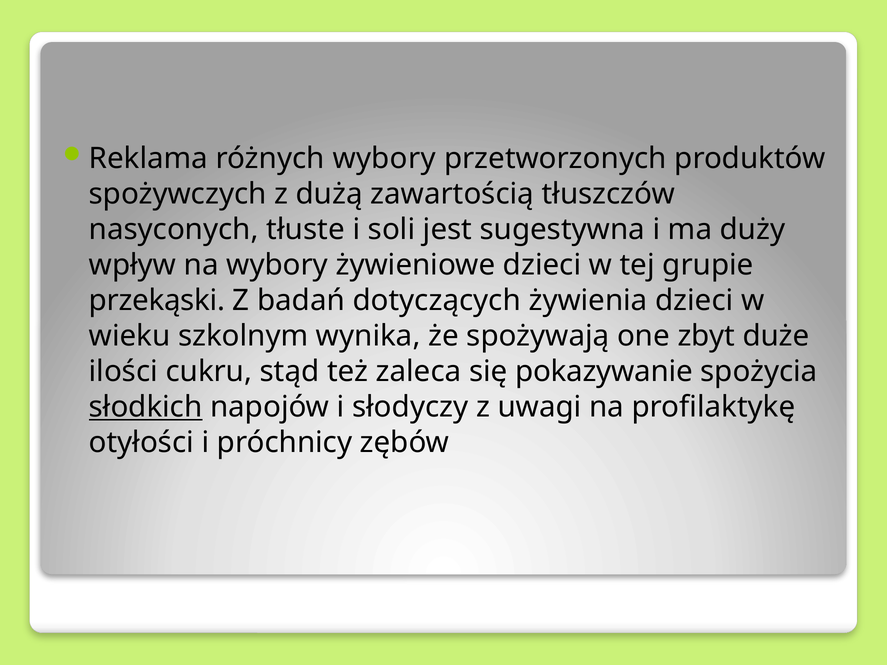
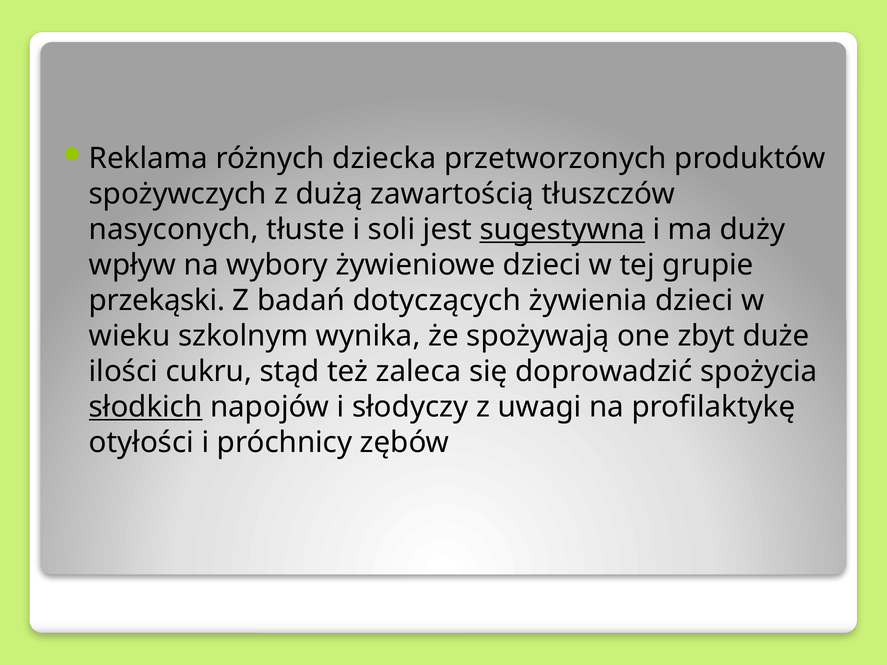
różnych wybory: wybory -> dziecka
sugestywna underline: none -> present
pokazywanie: pokazywanie -> doprowadzić
